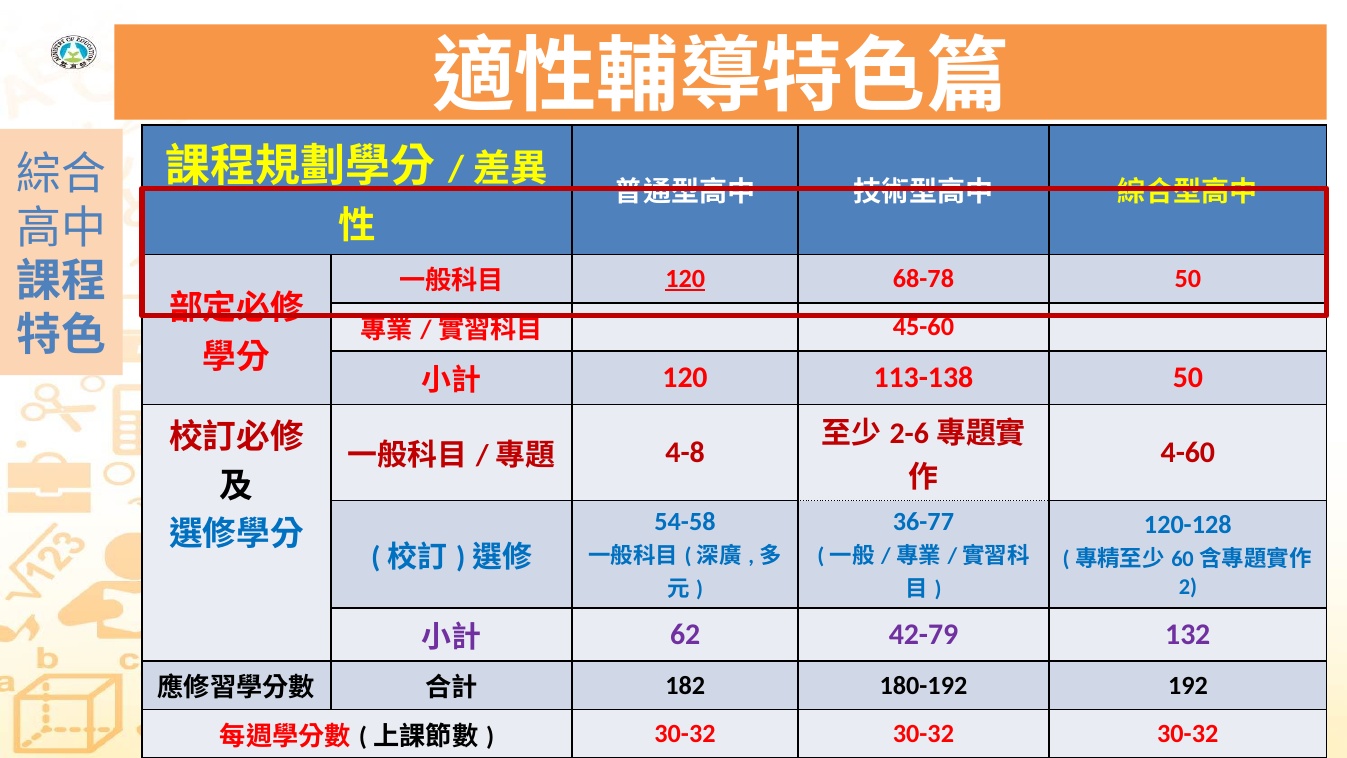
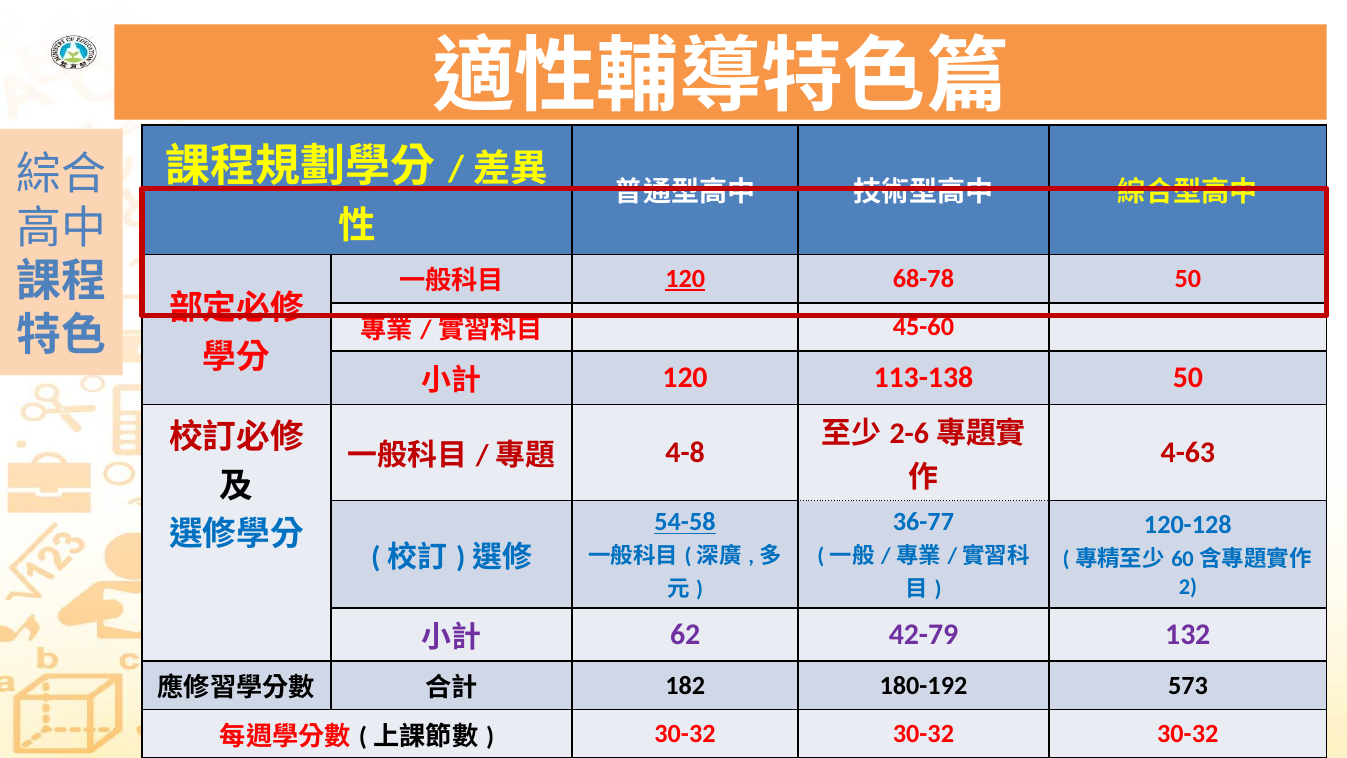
4-60: 4-60 -> 4-63
54-58 underline: none -> present
192: 192 -> 573
